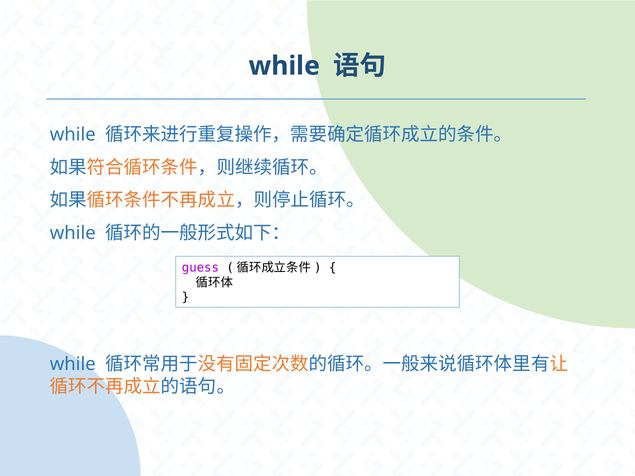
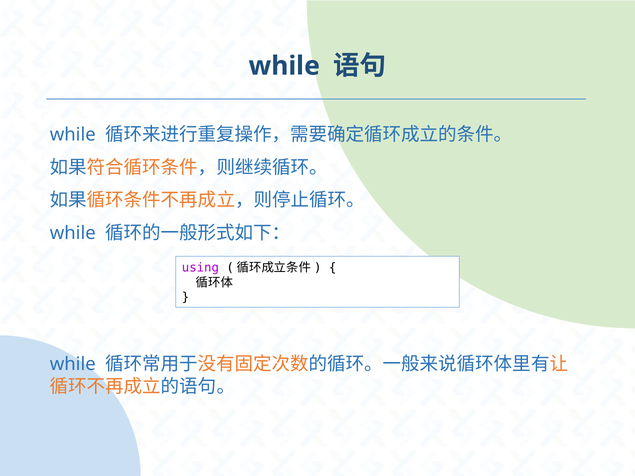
guess: guess -> using
